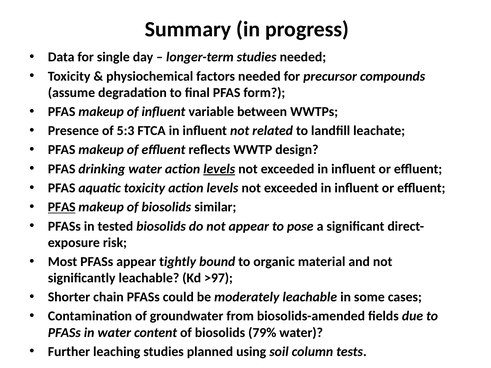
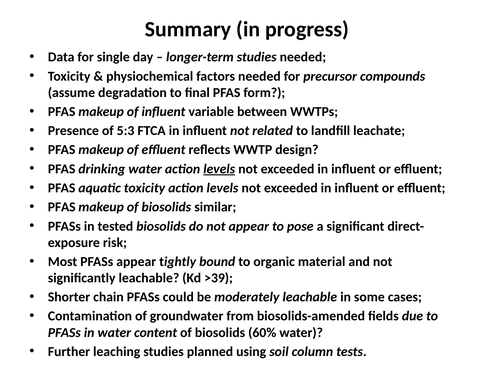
PFAS at (62, 207) underline: present -> none
>97: >97 -> >39
79%: 79% -> 60%
